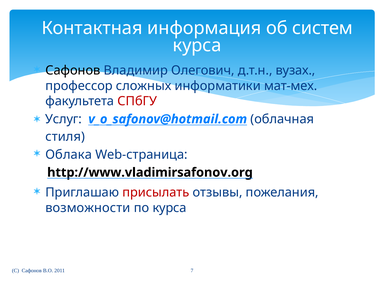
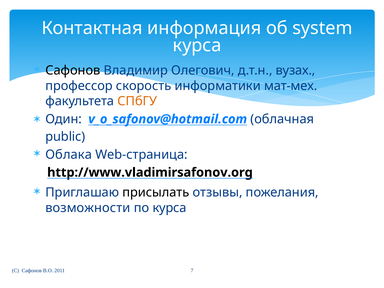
систем: систем -> system
сложных: сложных -> скорость
СПбГУ colour: red -> orange
Услуг: Услуг -> Один
стиля: стиля -> public
присылать colour: red -> black
